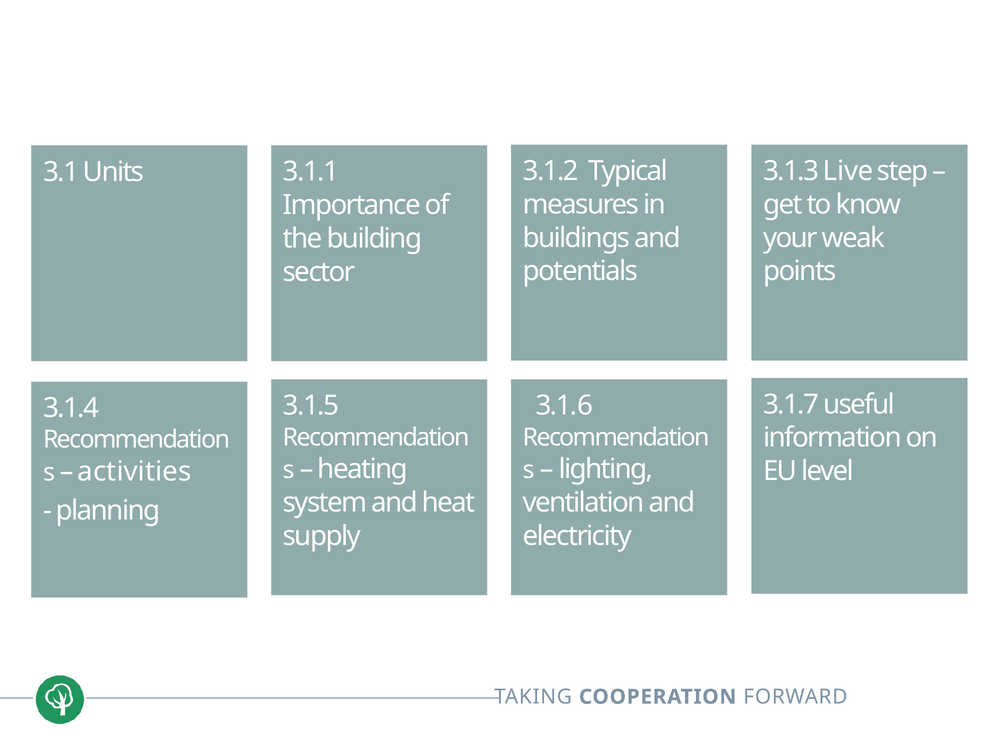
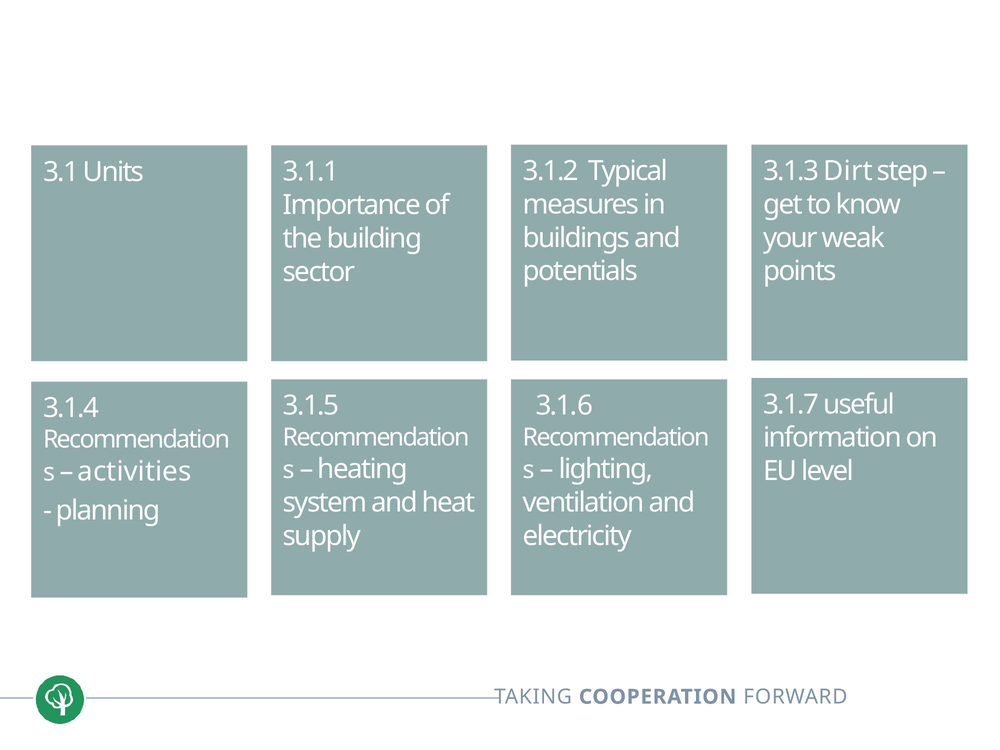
Live: Live -> Dirt
